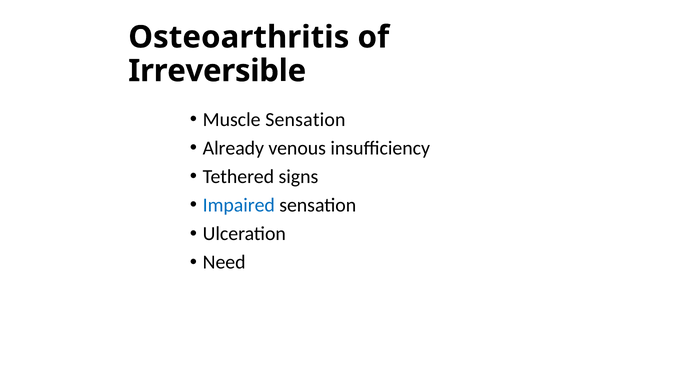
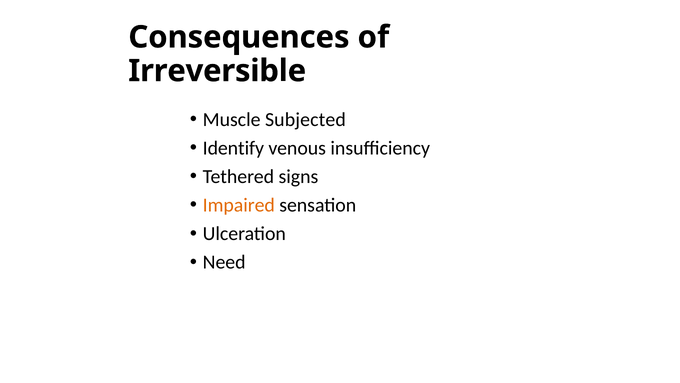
Osteoarthritis: Osteoarthritis -> Consequences
Muscle Sensation: Sensation -> Subjected
Already: Already -> Identify
Impaired colour: blue -> orange
